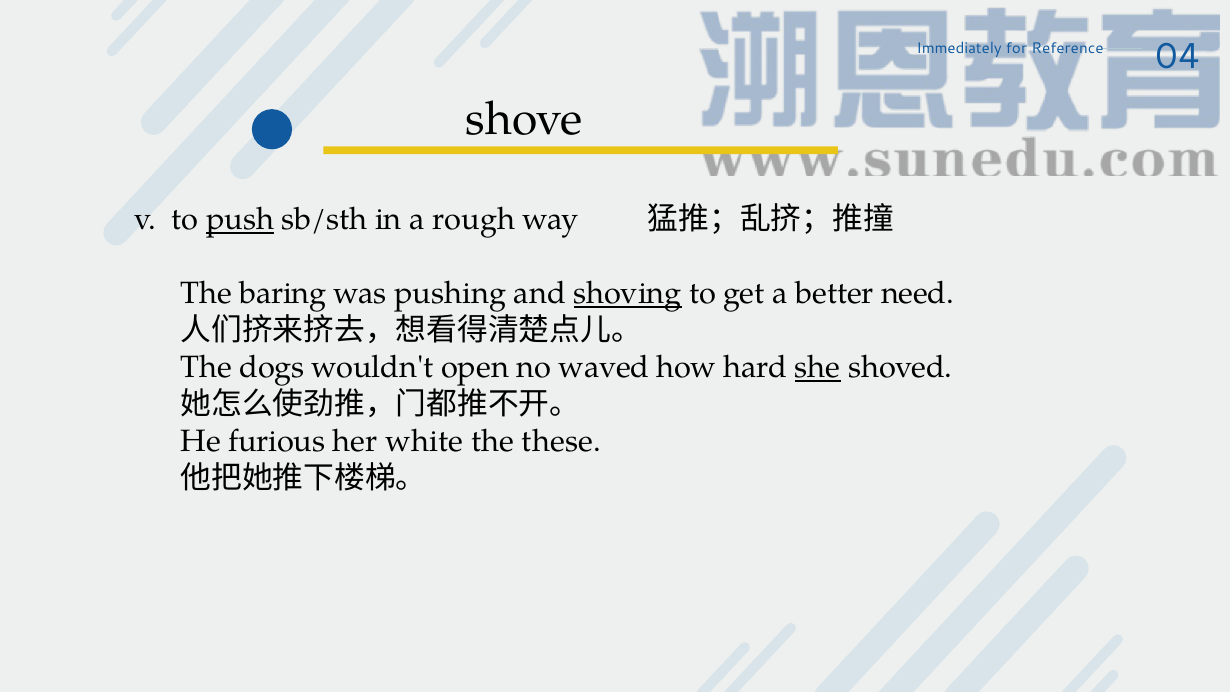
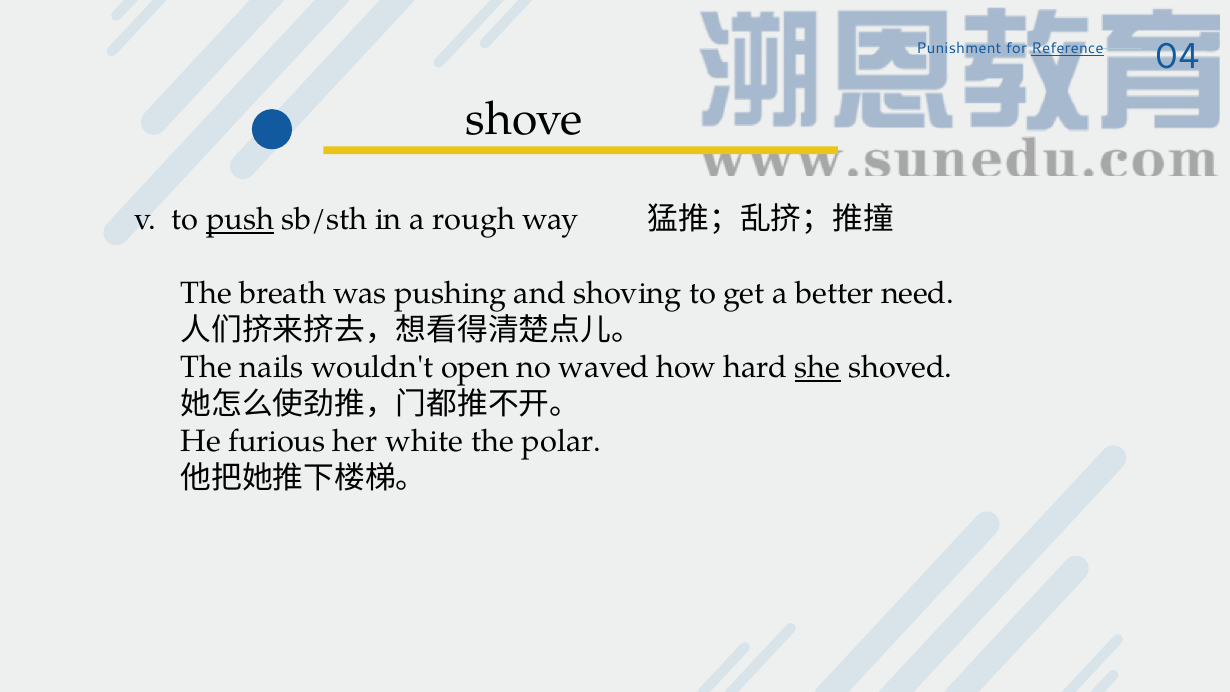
Immediately: Immediately -> Punishment
Reference underline: none -> present
baring: baring -> breath
shoving underline: present -> none
dogs: dogs -> nails
these: these -> polar
